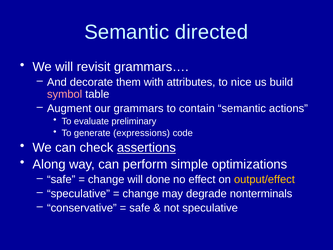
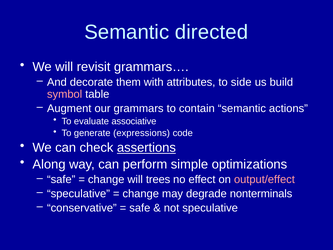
nice: nice -> side
preliminary: preliminary -> associative
done: done -> trees
output/effect colour: yellow -> pink
